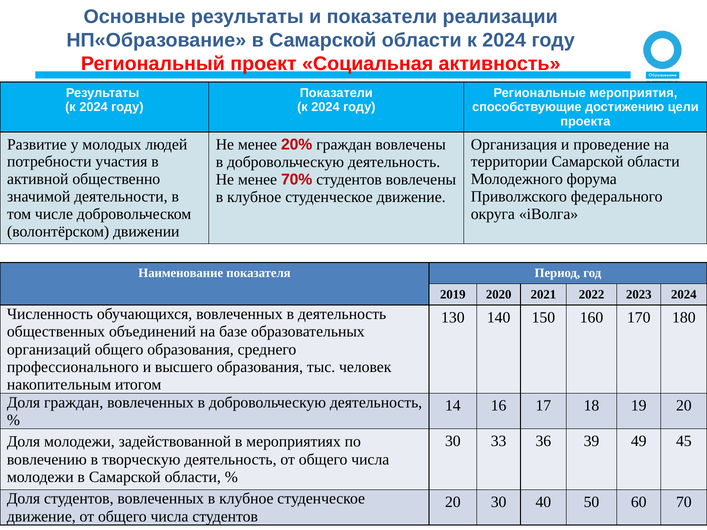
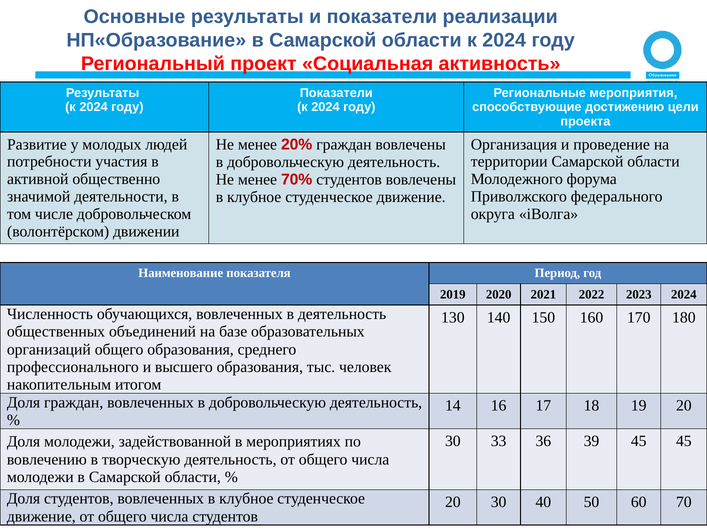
39 49: 49 -> 45
